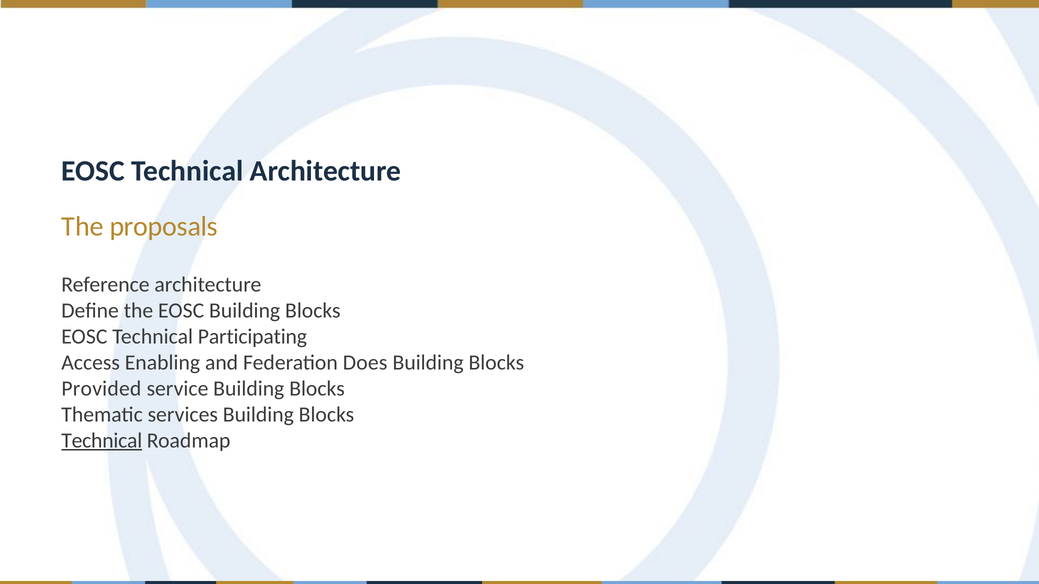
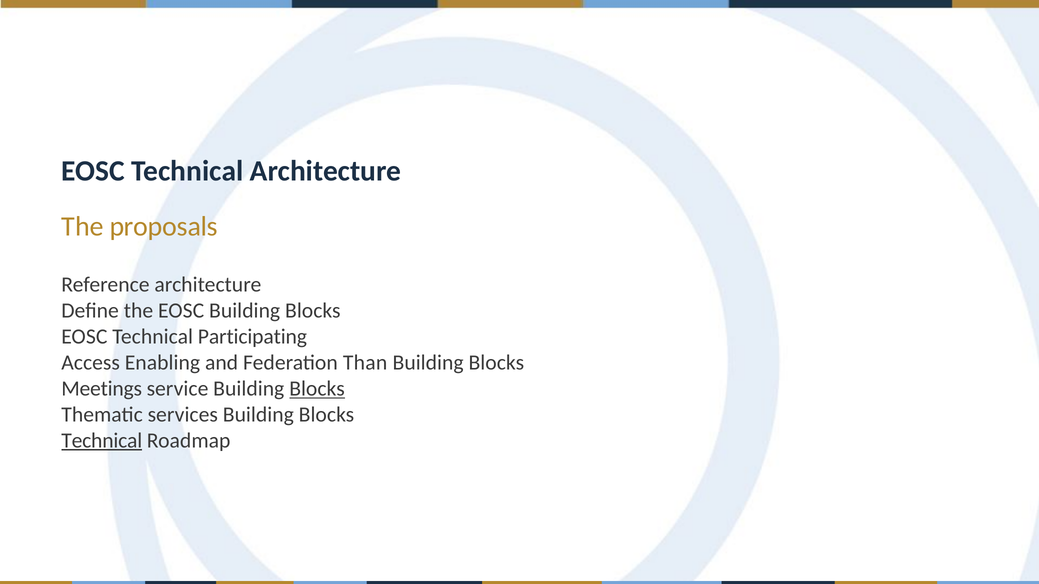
Does: Does -> Than
Provided: Provided -> Meetings
Blocks at (317, 389) underline: none -> present
